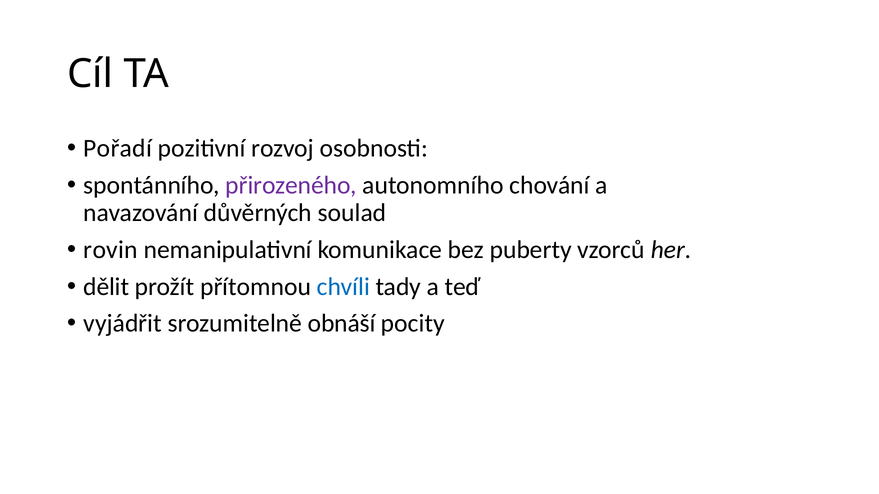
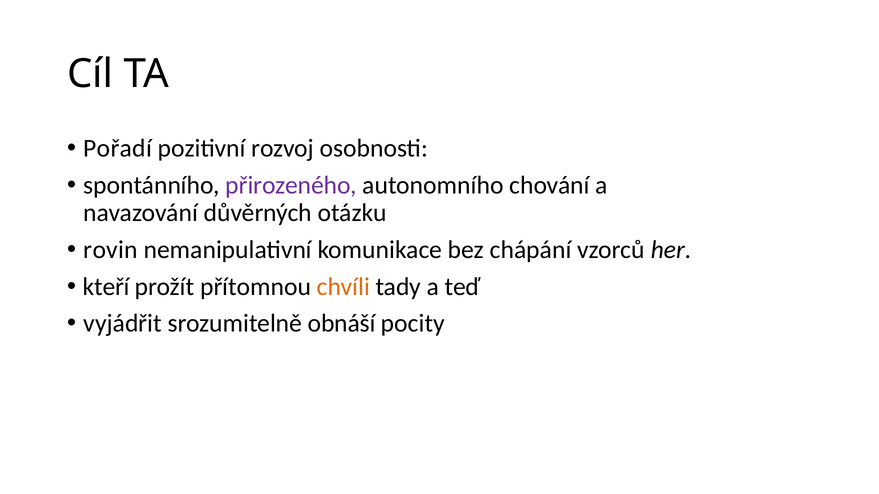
soulad: soulad -> otázku
puberty: puberty -> chápání
dělit: dělit -> kteří
chvíli colour: blue -> orange
